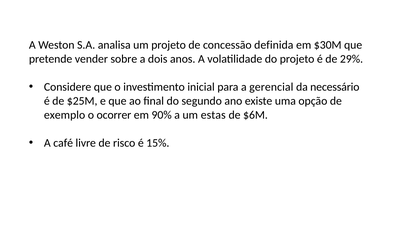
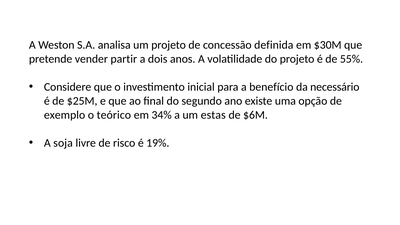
sobre: sobre -> partir
29%: 29% -> 55%
gerencial: gerencial -> benefício
ocorrer: ocorrer -> teórico
90%: 90% -> 34%
café: café -> soja
15%: 15% -> 19%
